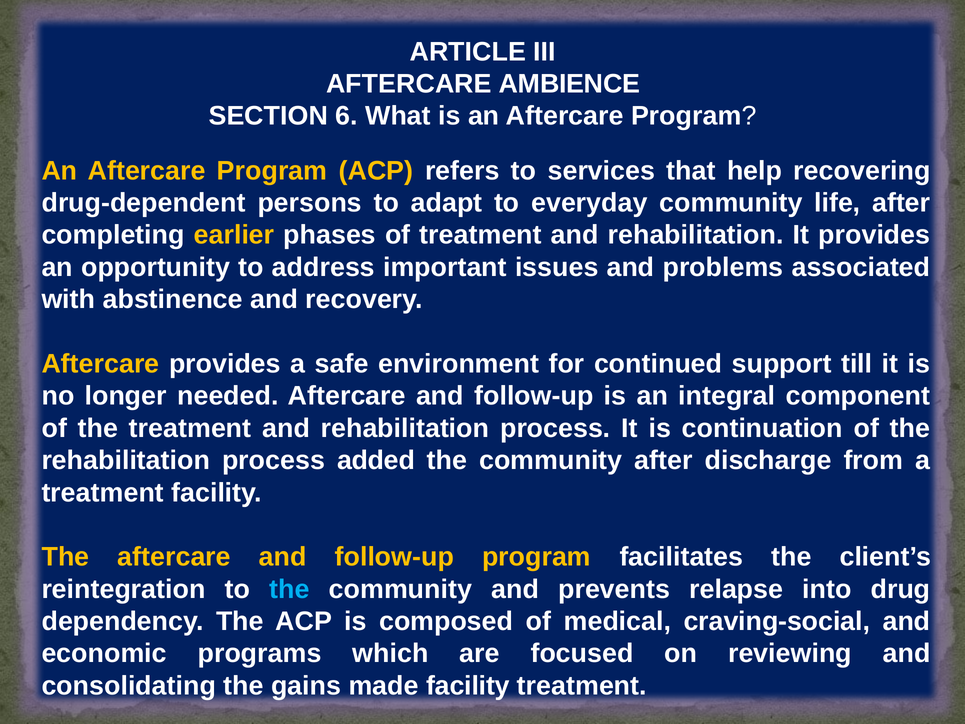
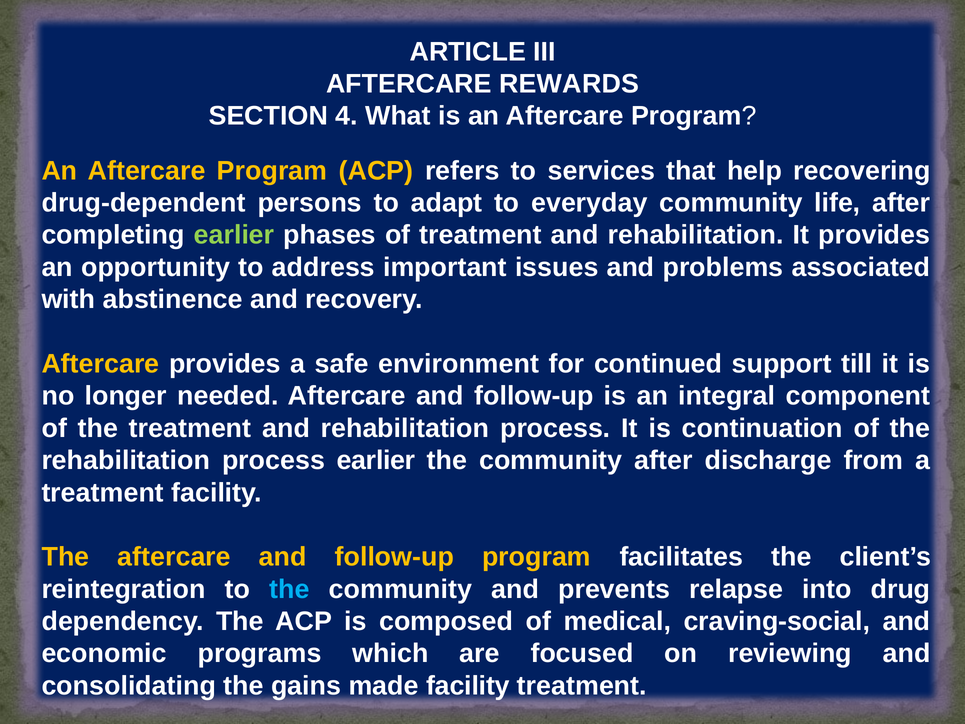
AMBIENCE: AMBIENCE -> REWARDS
6: 6 -> 4
earlier at (234, 235) colour: yellow -> light green
process added: added -> earlier
